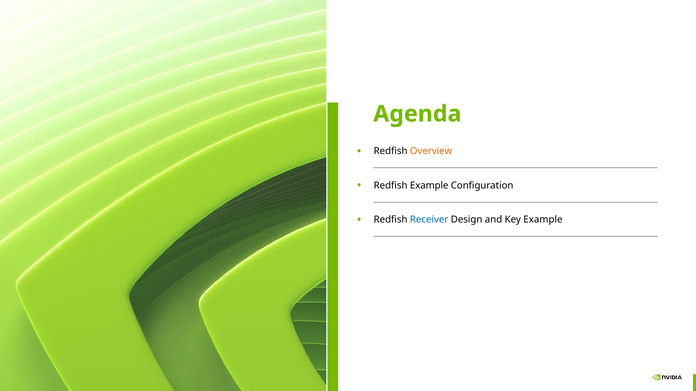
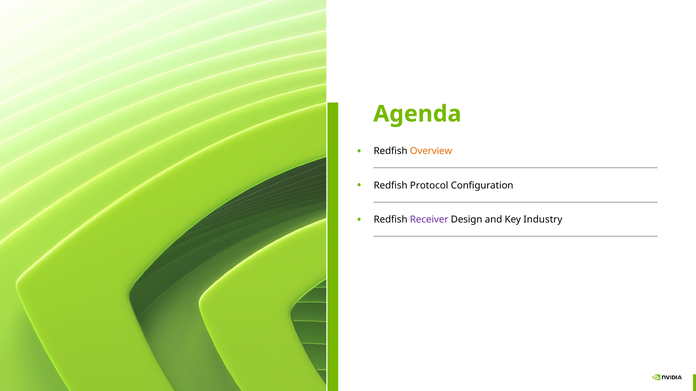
Redfish Example: Example -> Protocol
Receiver colour: blue -> purple
Key Example: Example -> Industry
